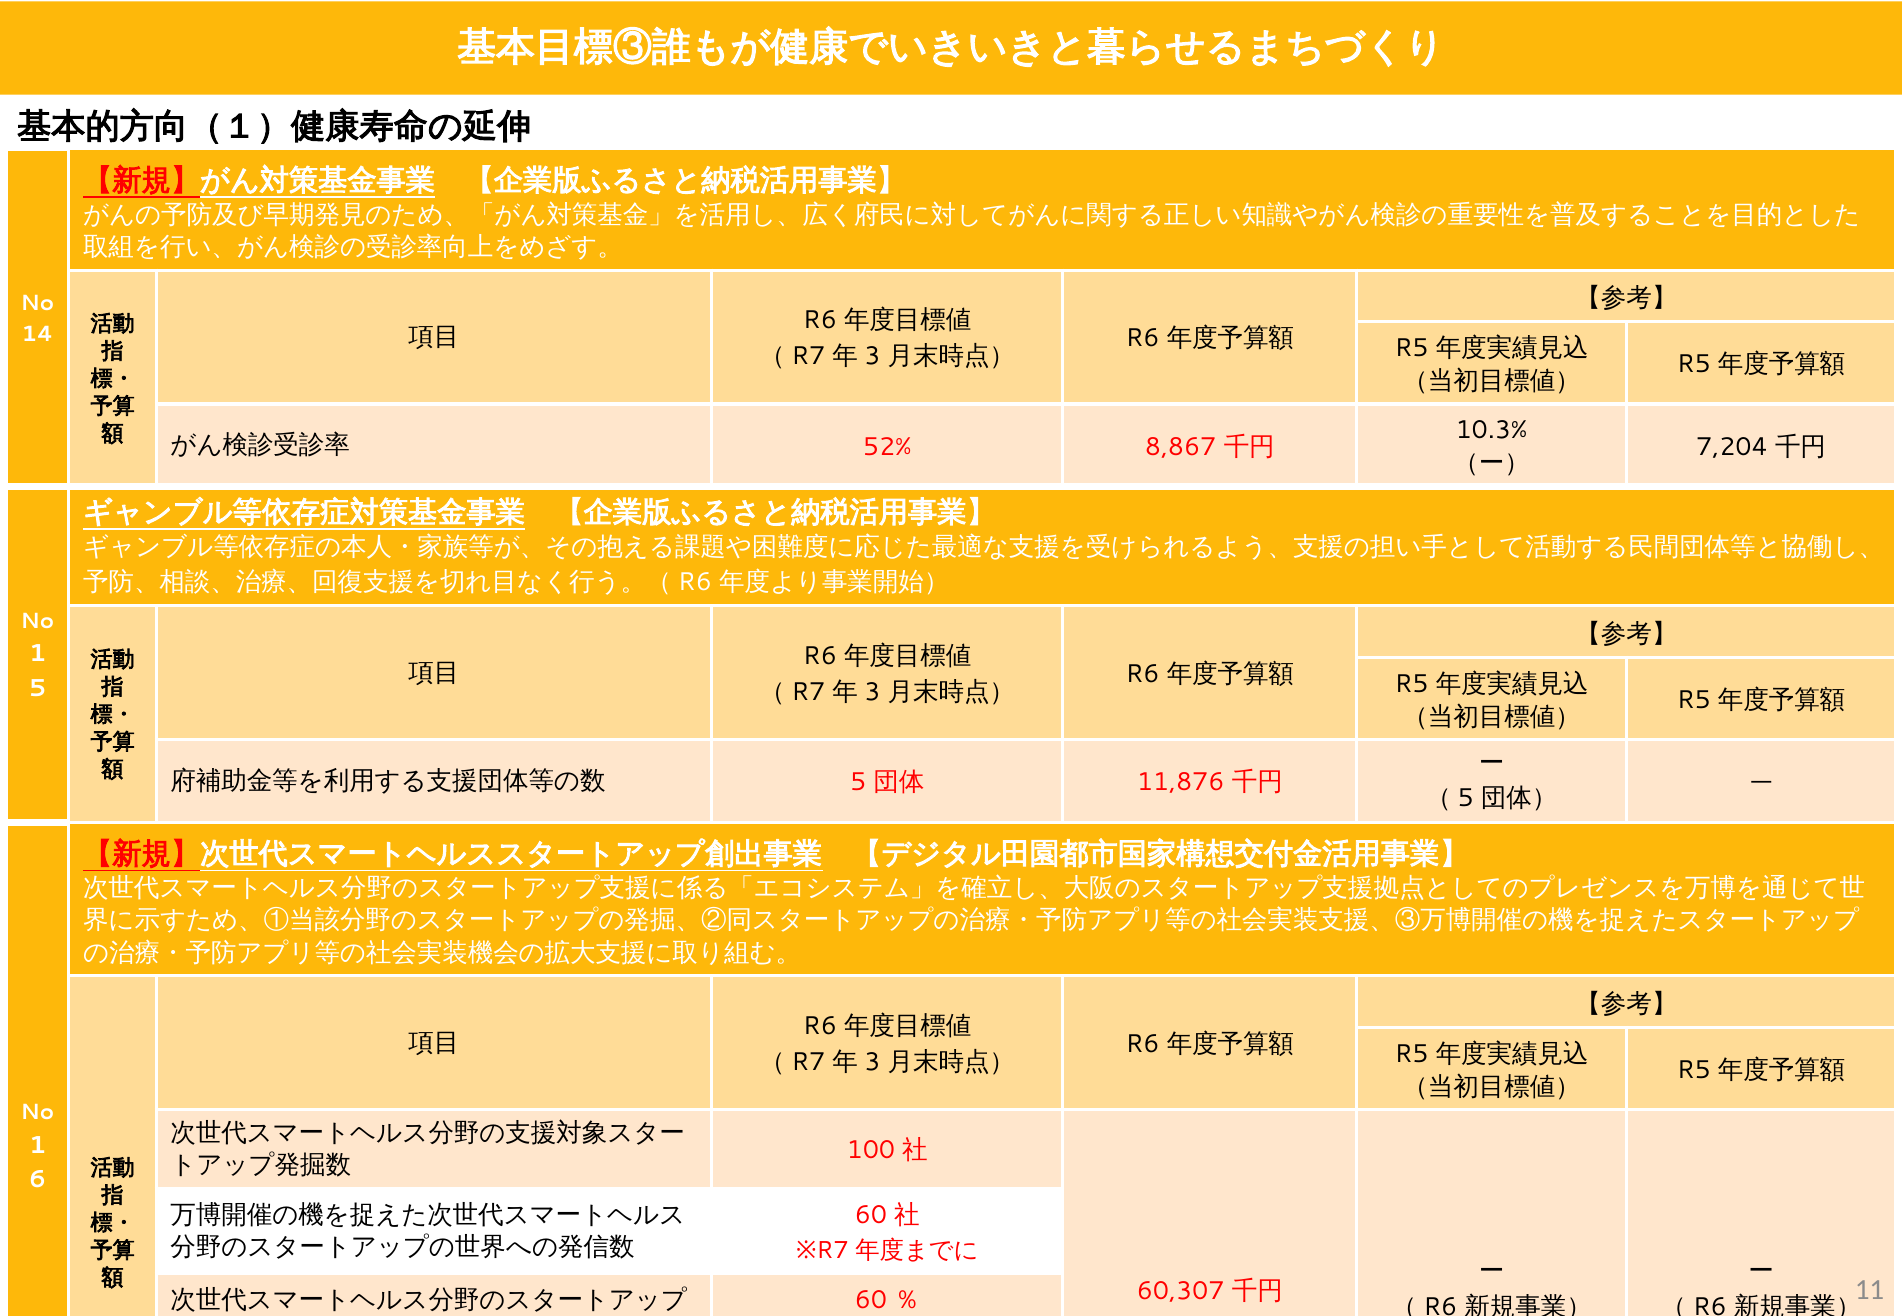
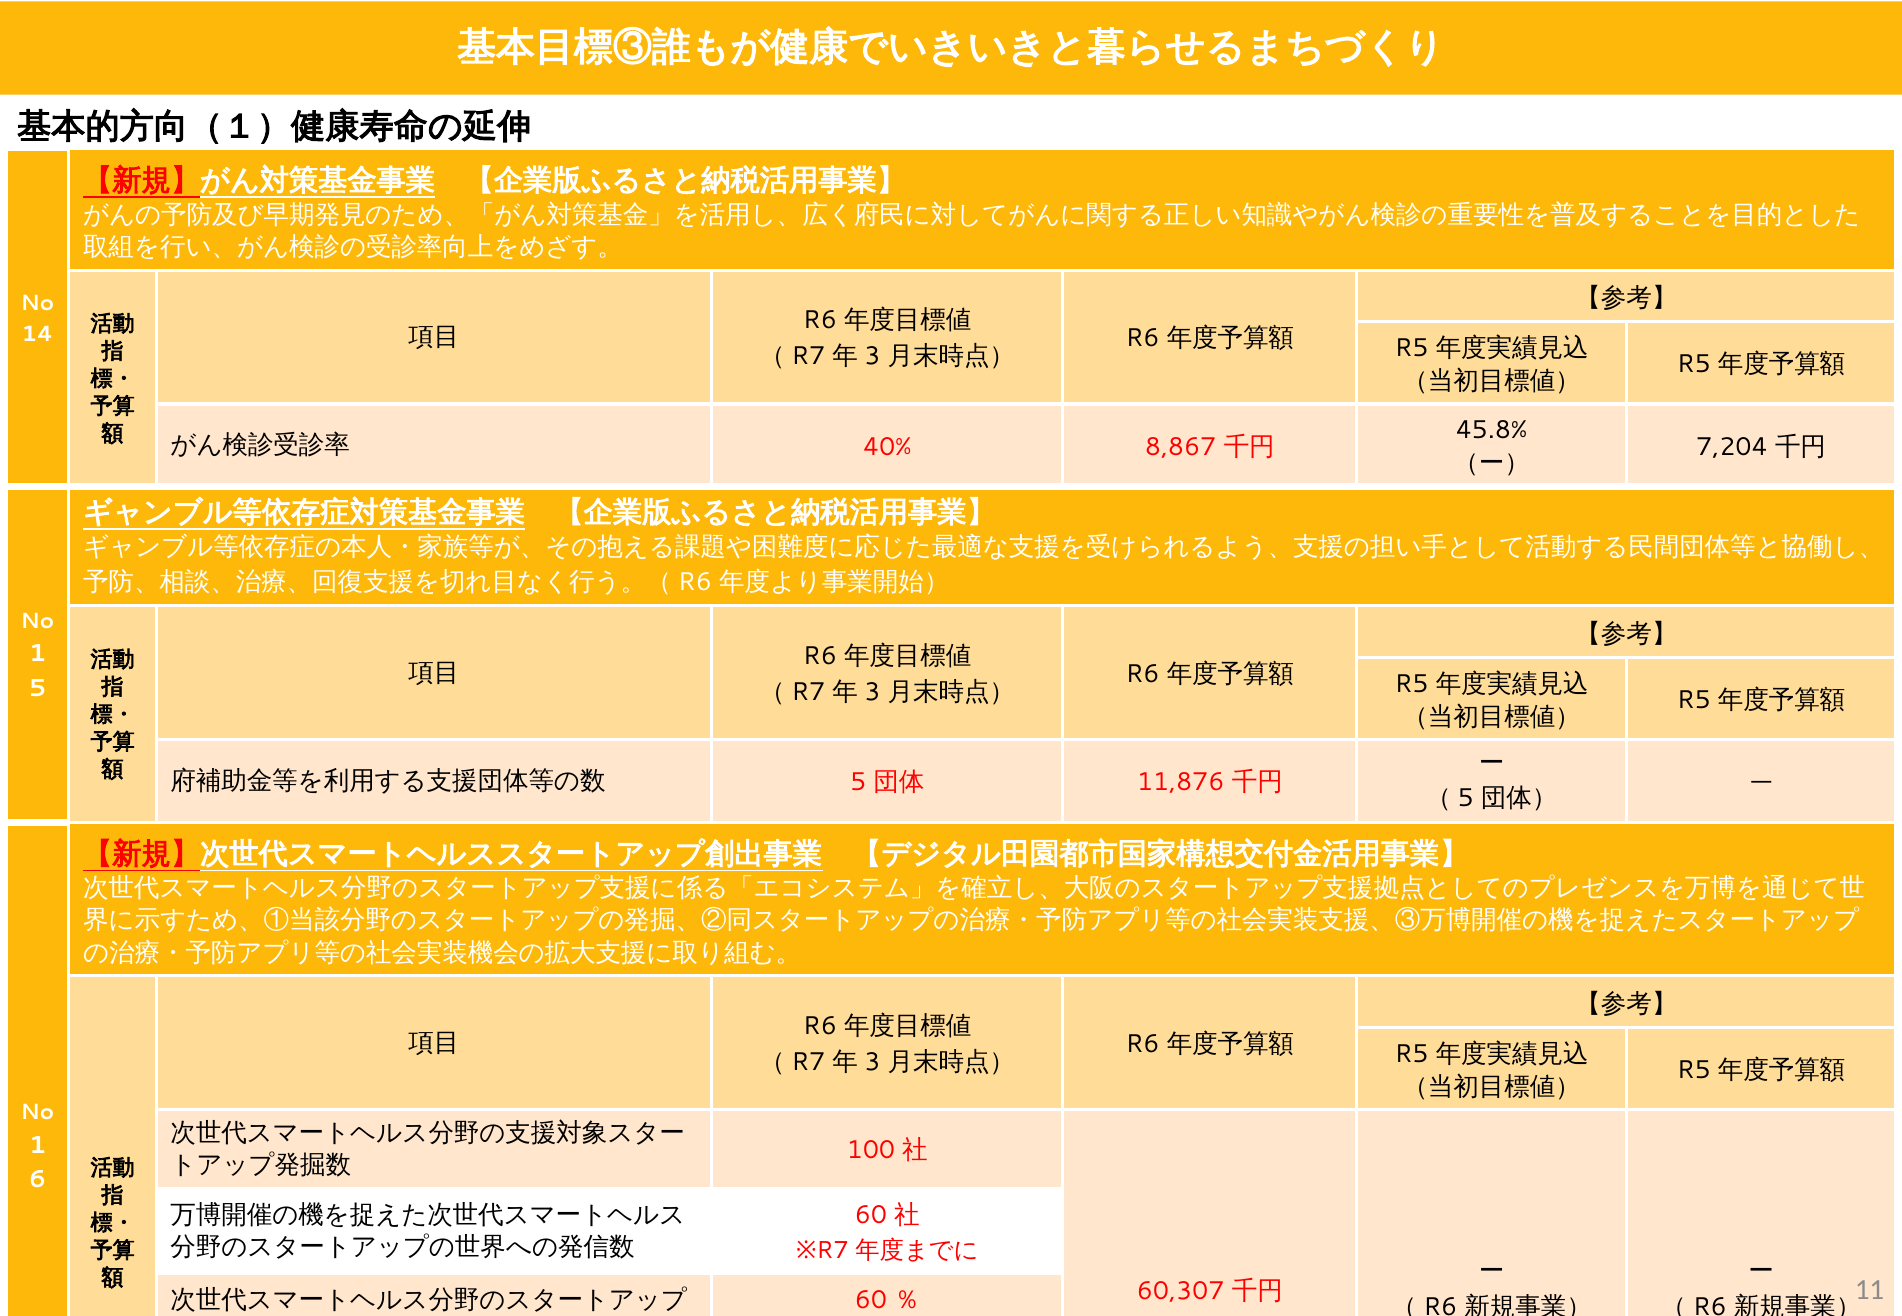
10.3%: 10.3% -> 45.8%
52%: 52% -> 40%
